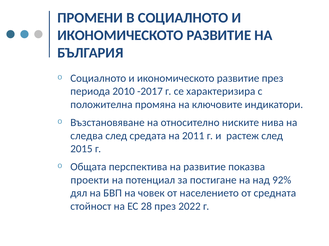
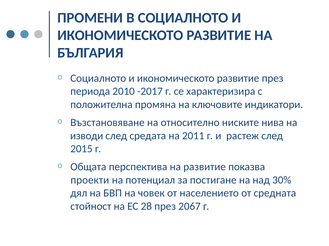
следва: следва -> изводи
92%: 92% -> 30%
2022: 2022 -> 2067
